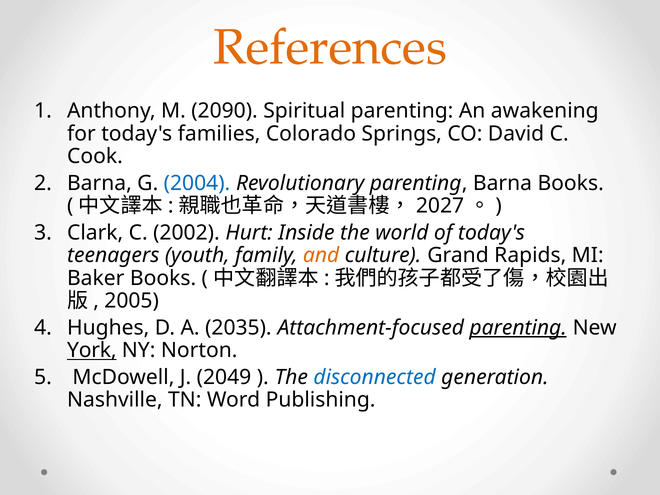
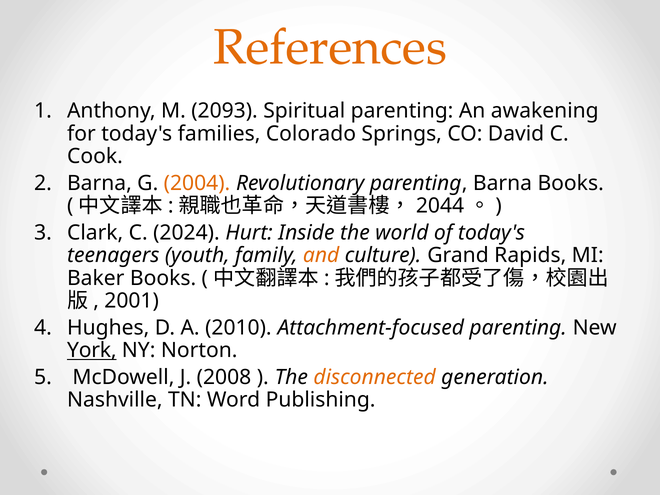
2090: 2090 -> 2093
2004 colour: blue -> orange
2027: 2027 -> 2044
2002: 2002 -> 2024
2005: 2005 -> 2001
2035: 2035 -> 2010
parenting at (518, 328) underline: present -> none
2049: 2049 -> 2008
disconnected colour: blue -> orange
